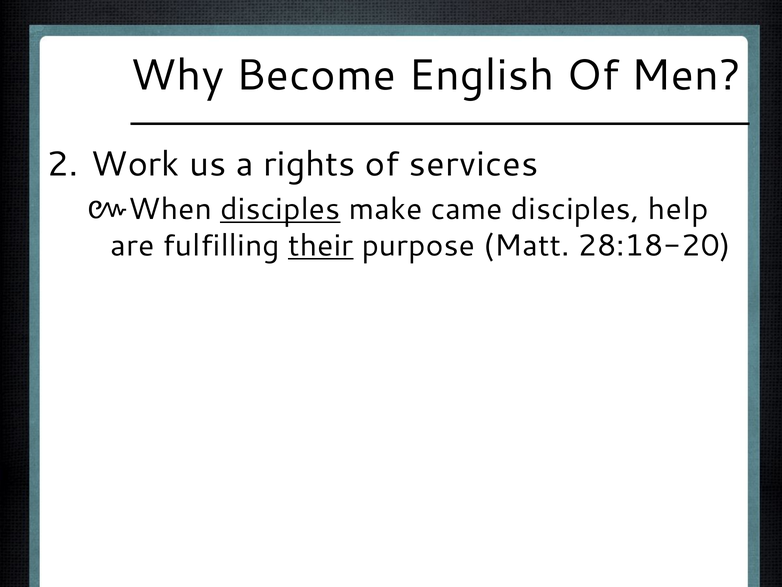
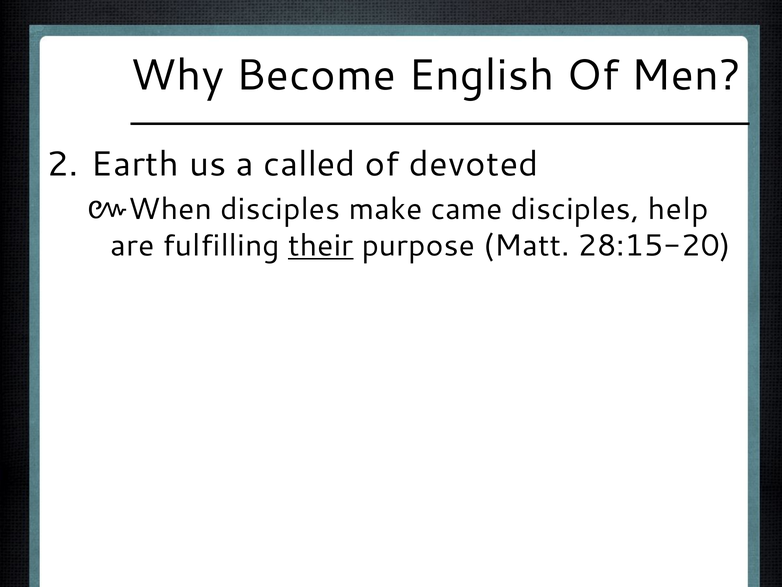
Work: Work -> Earth
rights: rights -> called
services: services -> devoted
disciples at (280, 209) underline: present -> none
28:18-20: 28:18-20 -> 28:15-20
